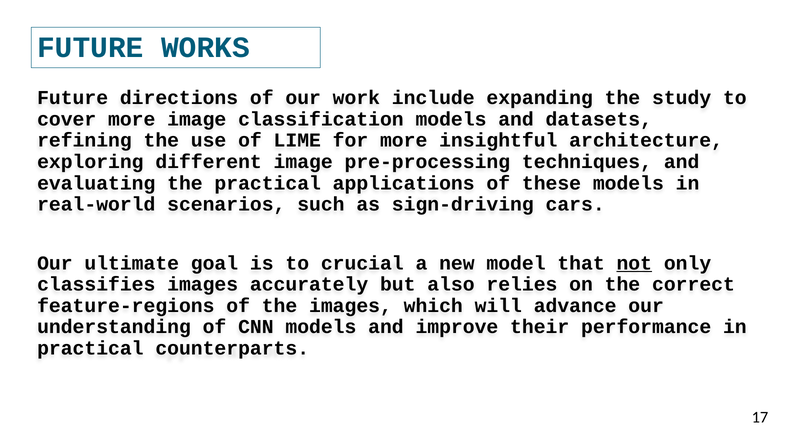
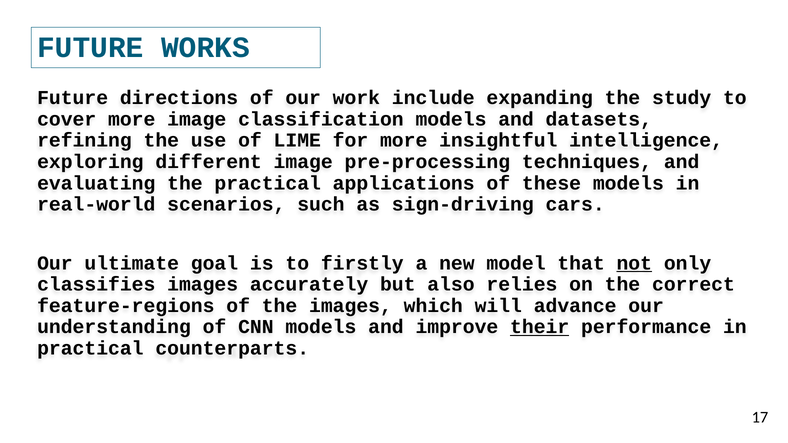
architecture: architecture -> intelligence
crucial: crucial -> firstly
their underline: none -> present
